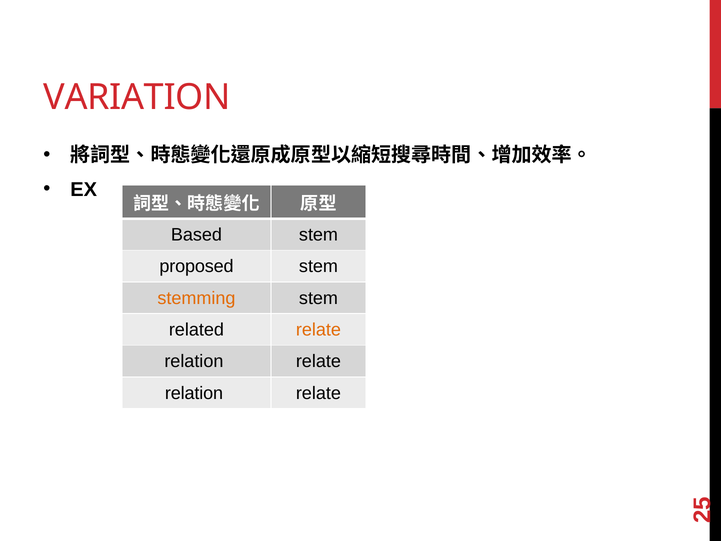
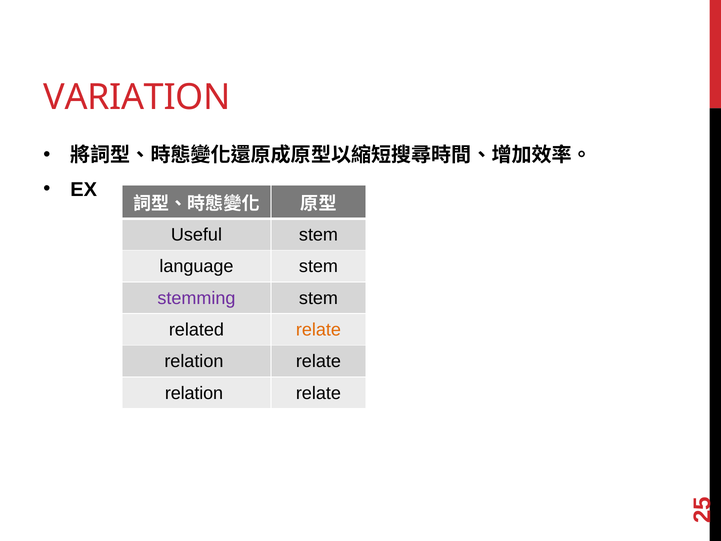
Based: Based -> Useful
proposed: proposed -> language
stemming colour: orange -> purple
